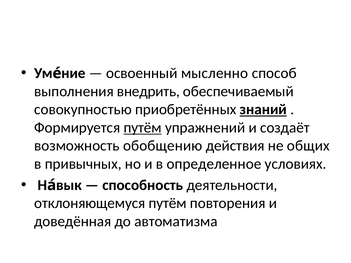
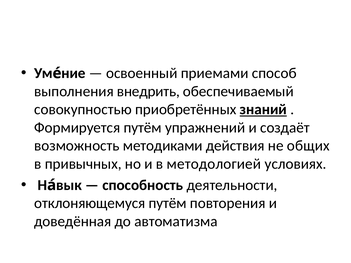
мысленно: мысленно -> приемами
путём at (143, 128) underline: present -> none
обобщению: обобщению -> методиками
определенное: определенное -> методологией
